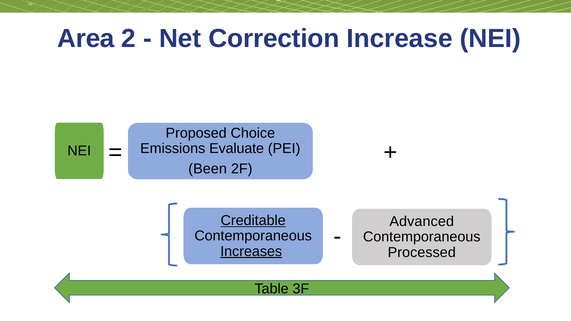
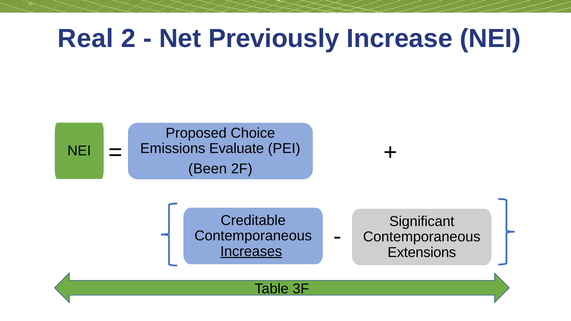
Area: Area -> Real
Correction: Correction -> Previously
Creditable underline: present -> none
Advanced: Advanced -> Significant
Processed: Processed -> Extensions
